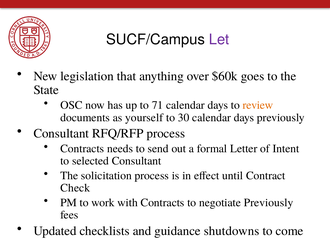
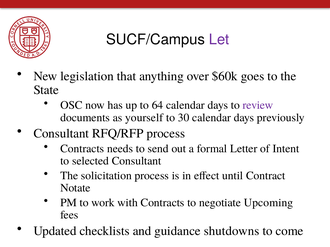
71: 71 -> 64
review colour: orange -> purple
Check: Check -> Notate
negotiate Previously: Previously -> Upcoming
